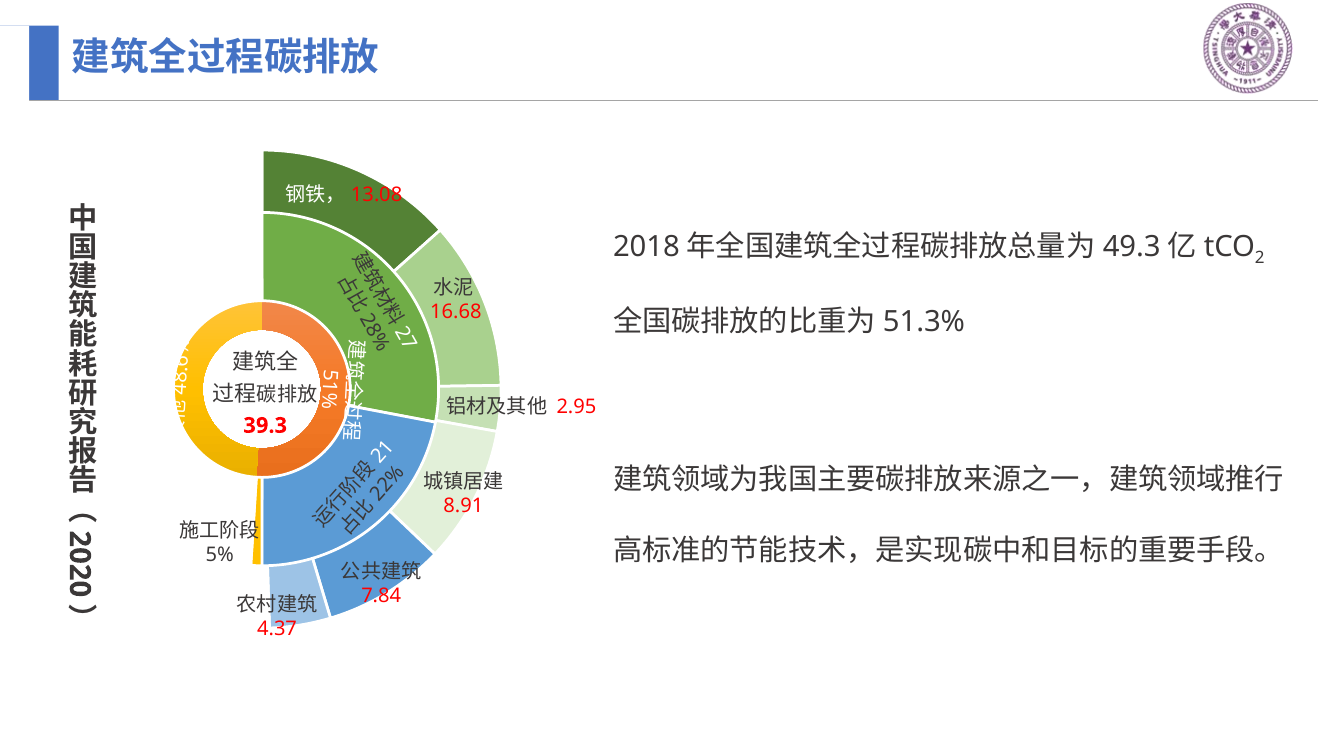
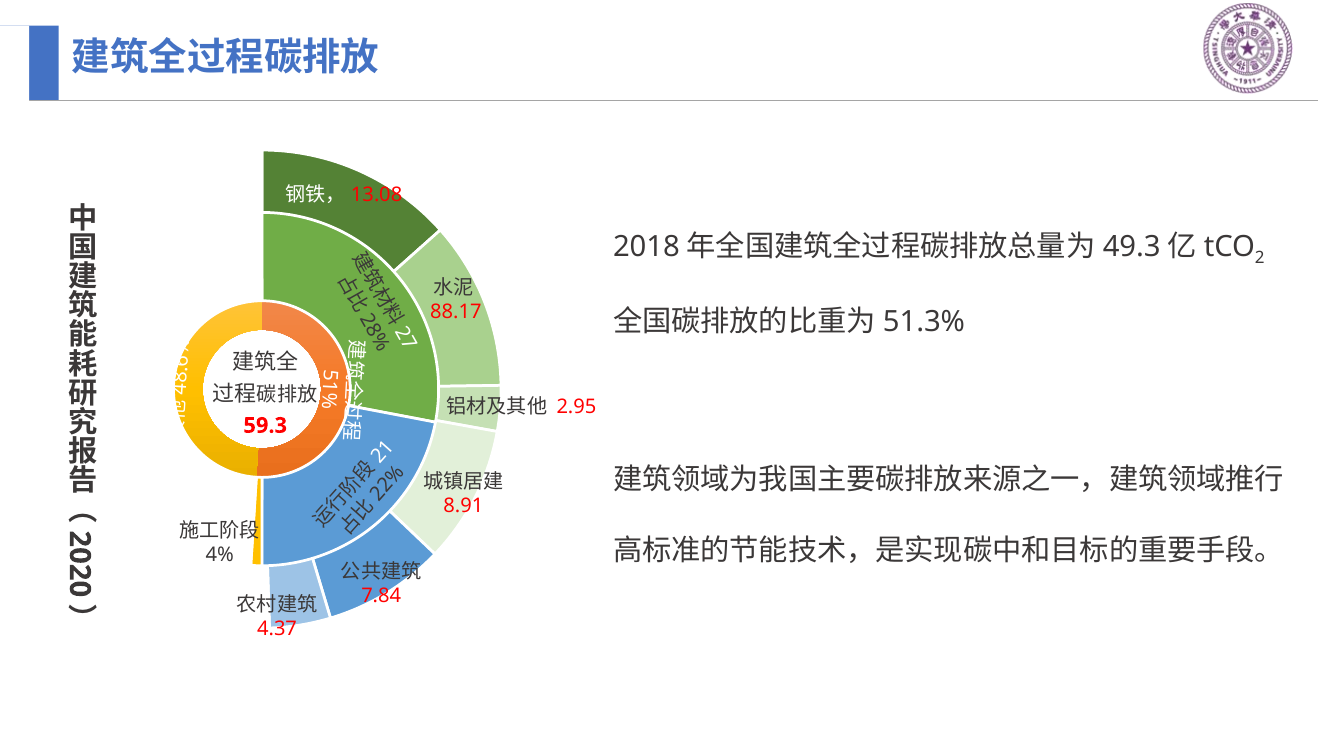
16.68: 16.68 -> 88.17
39.3: 39.3 -> 59.3
5%: 5% -> 4%
